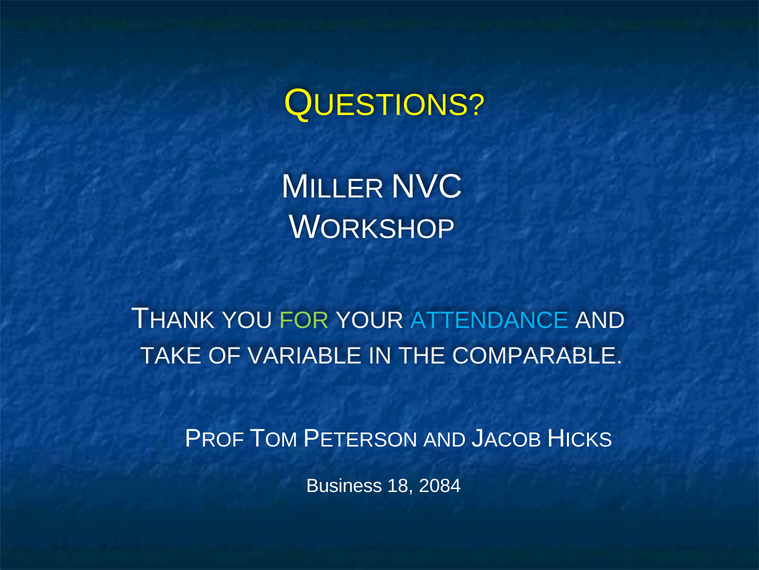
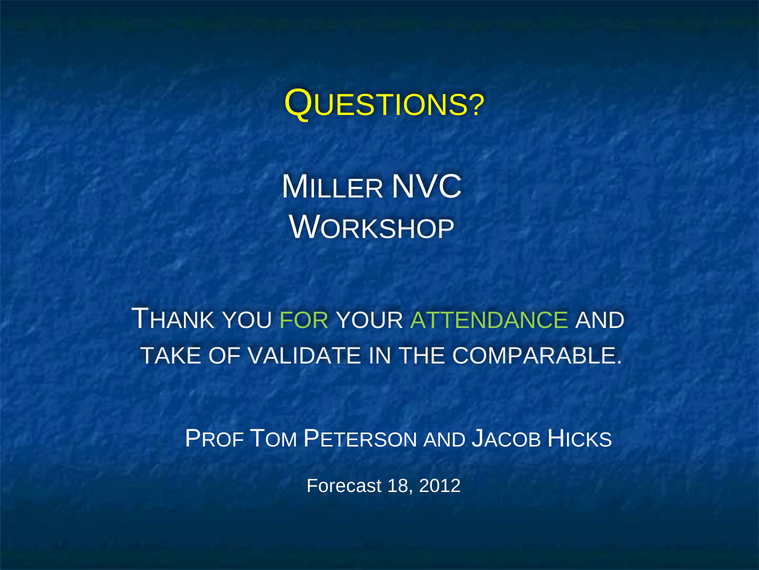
ATTENDANCE colour: light blue -> light green
VARIABLE: VARIABLE -> VALIDATE
Business: Business -> Forecast
2084: 2084 -> 2012
